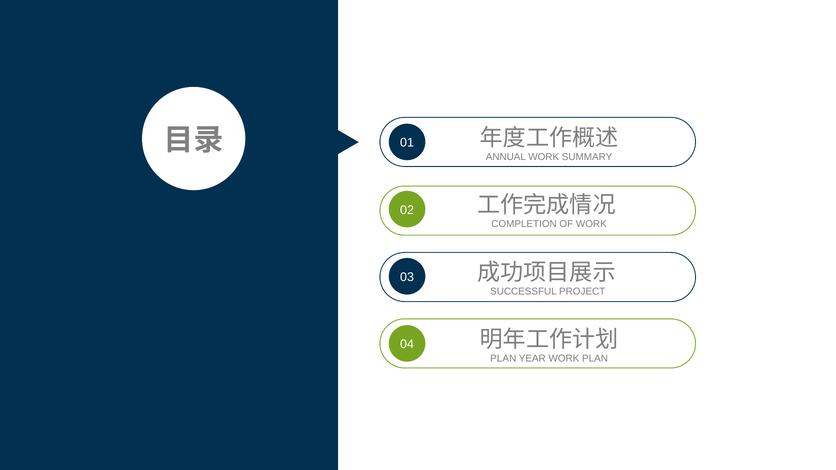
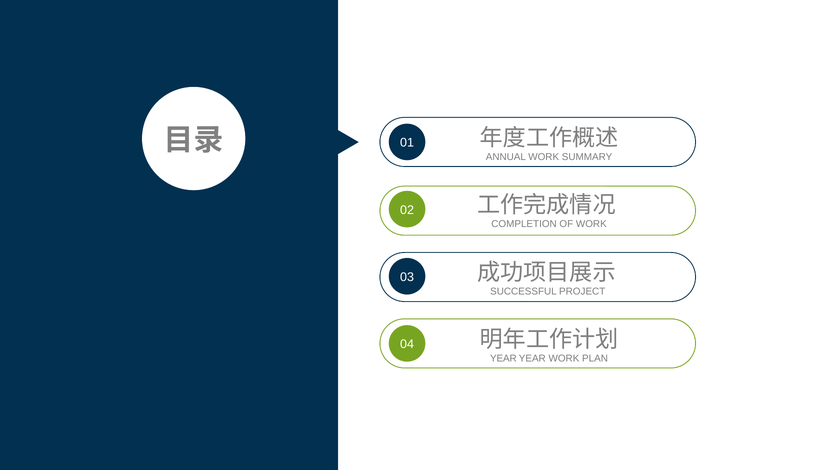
PLAN at (503, 359): PLAN -> YEAR
